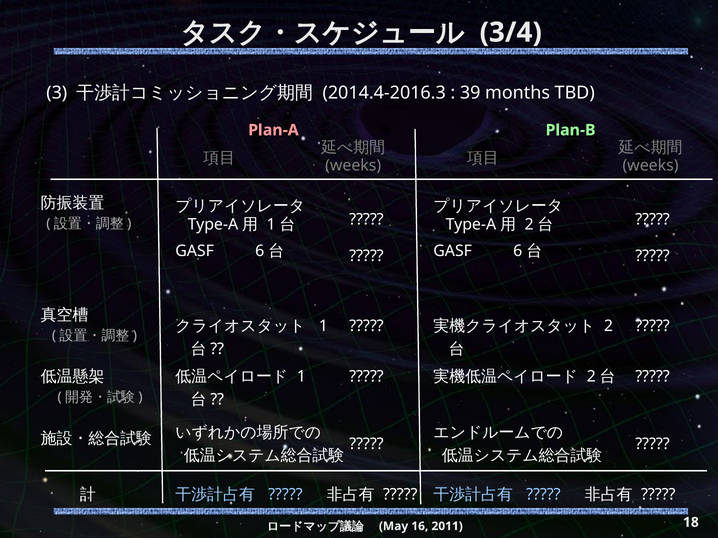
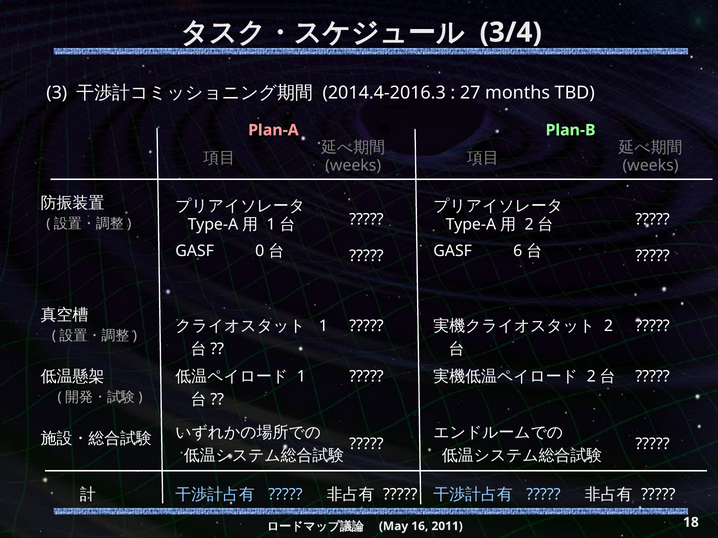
39: 39 -> 27
6 at (260, 251): 6 -> 0
